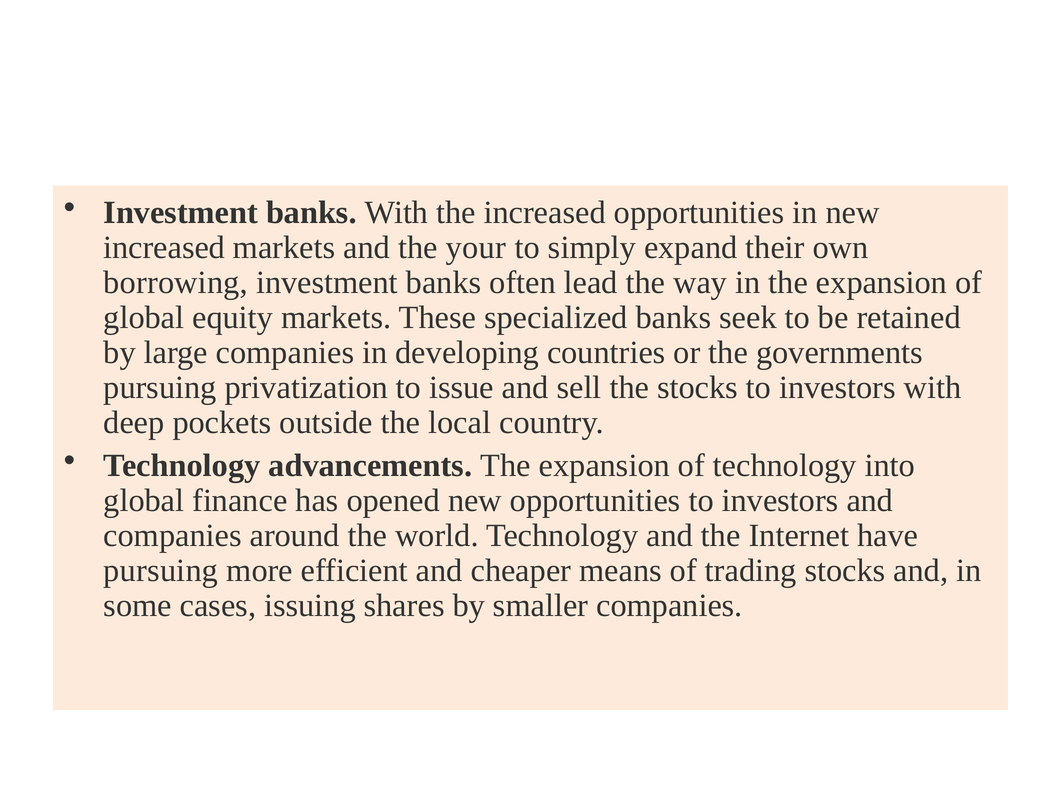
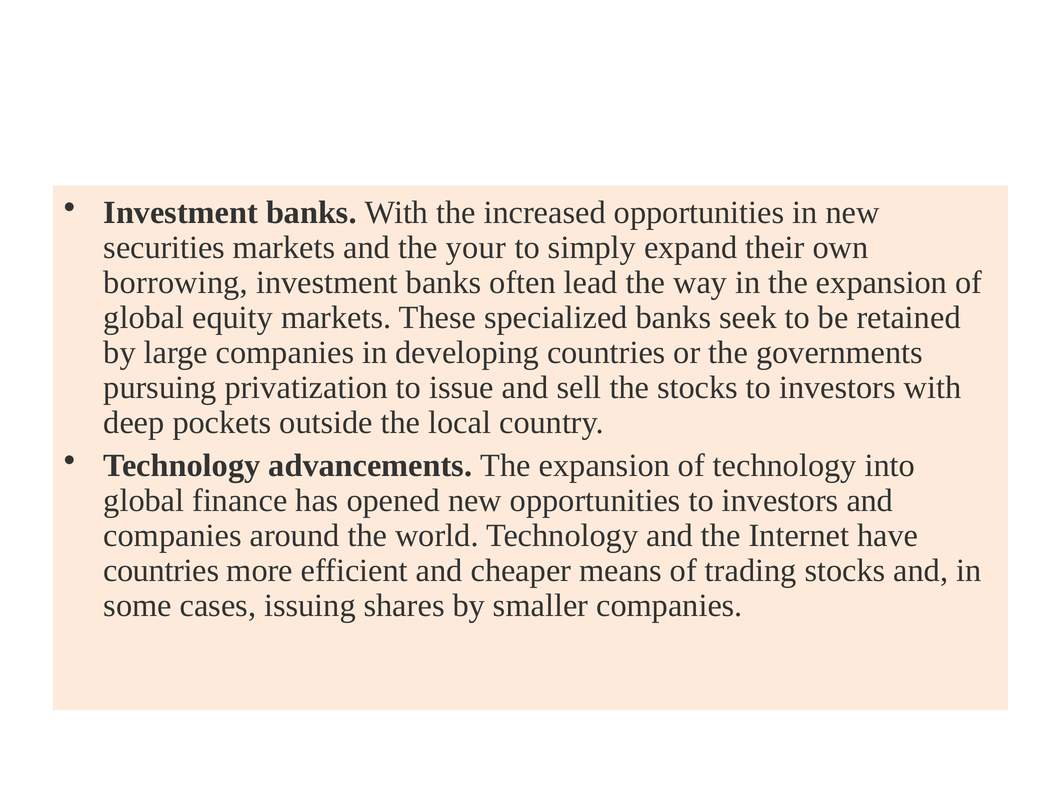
increased at (164, 248): increased -> securities
pursuing at (161, 571): pursuing -> countries
